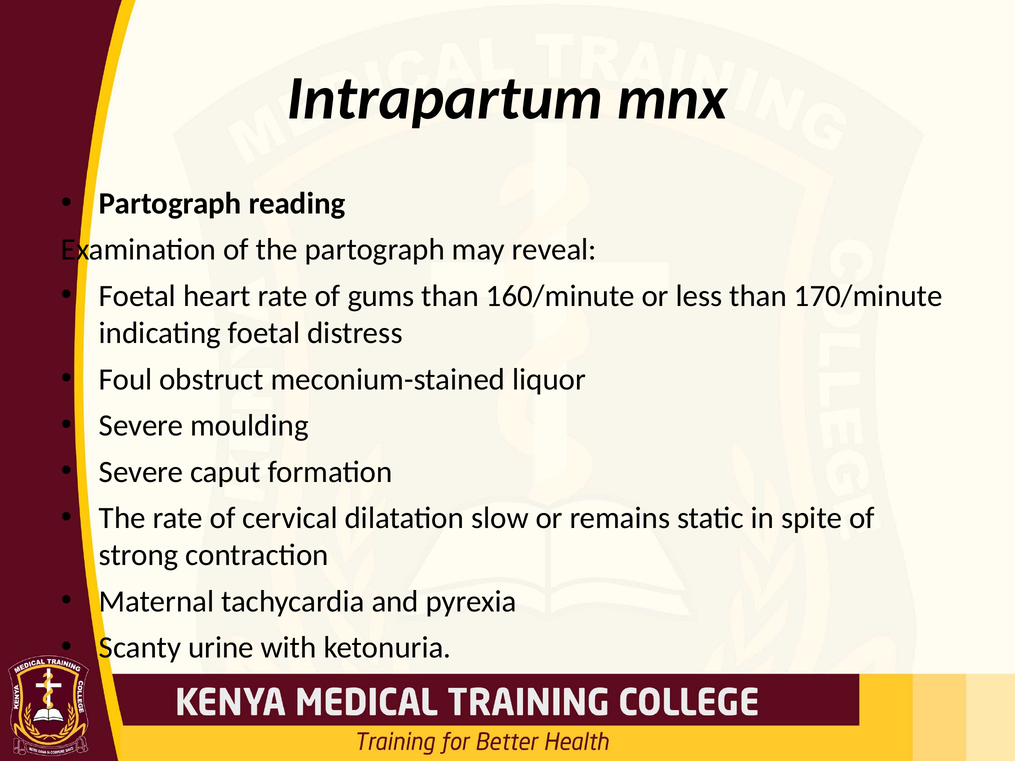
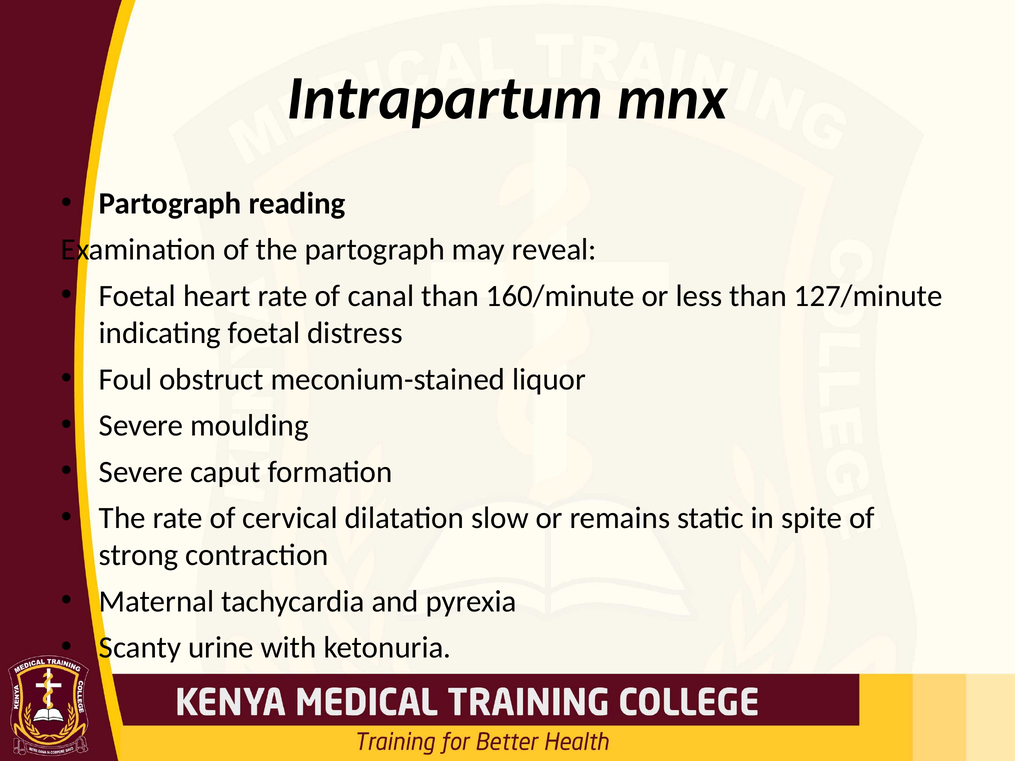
gums: gums -> canal
170/minute: 170/minute -> 127/minute
